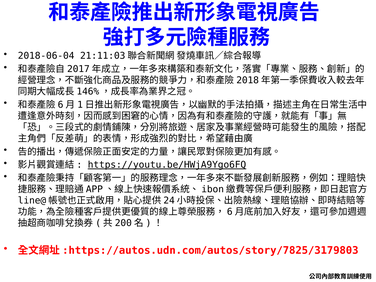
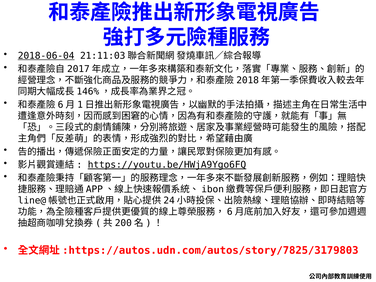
2018-06-04 underline: none -> present
